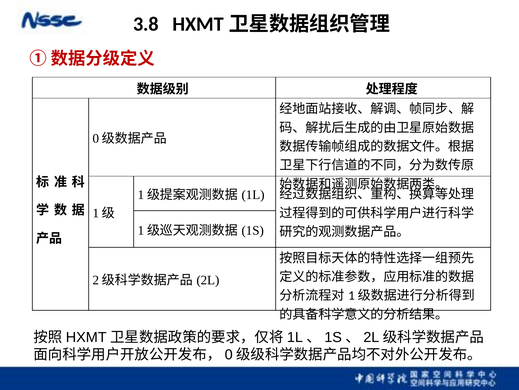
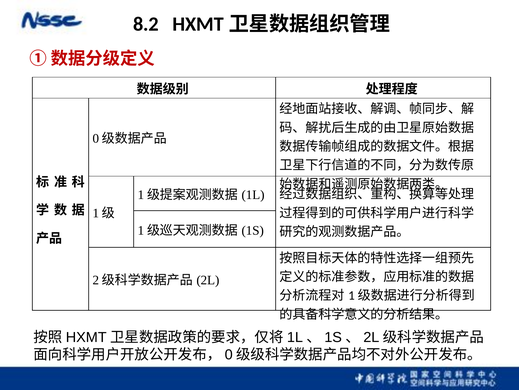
3.8: 3.8 -> 8.2
